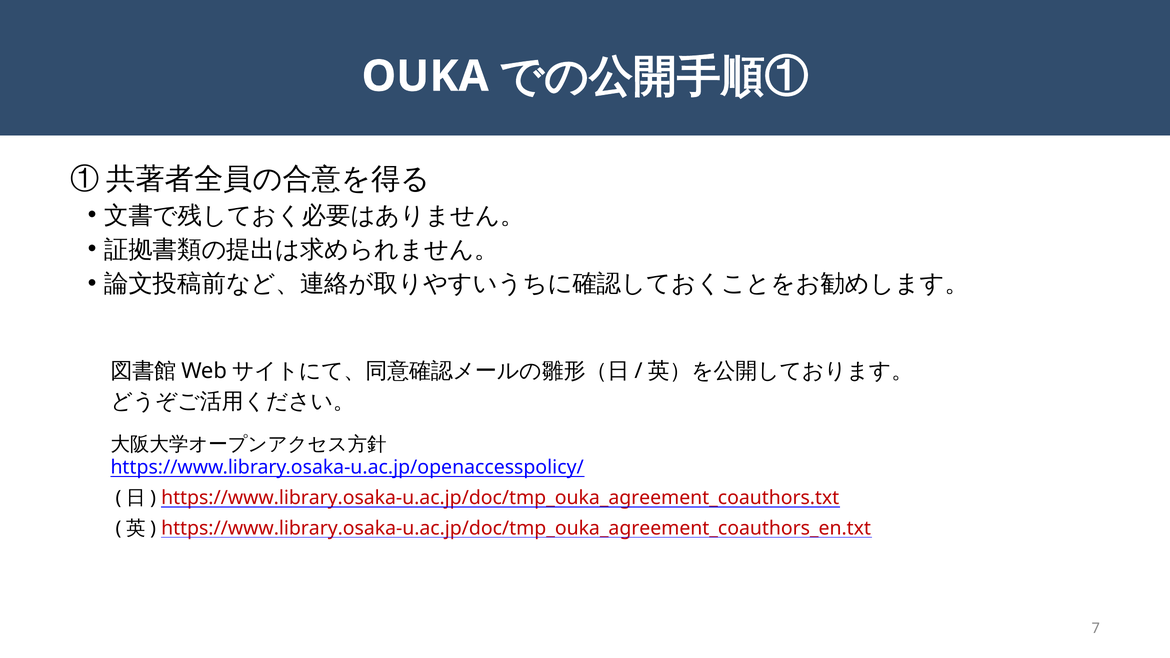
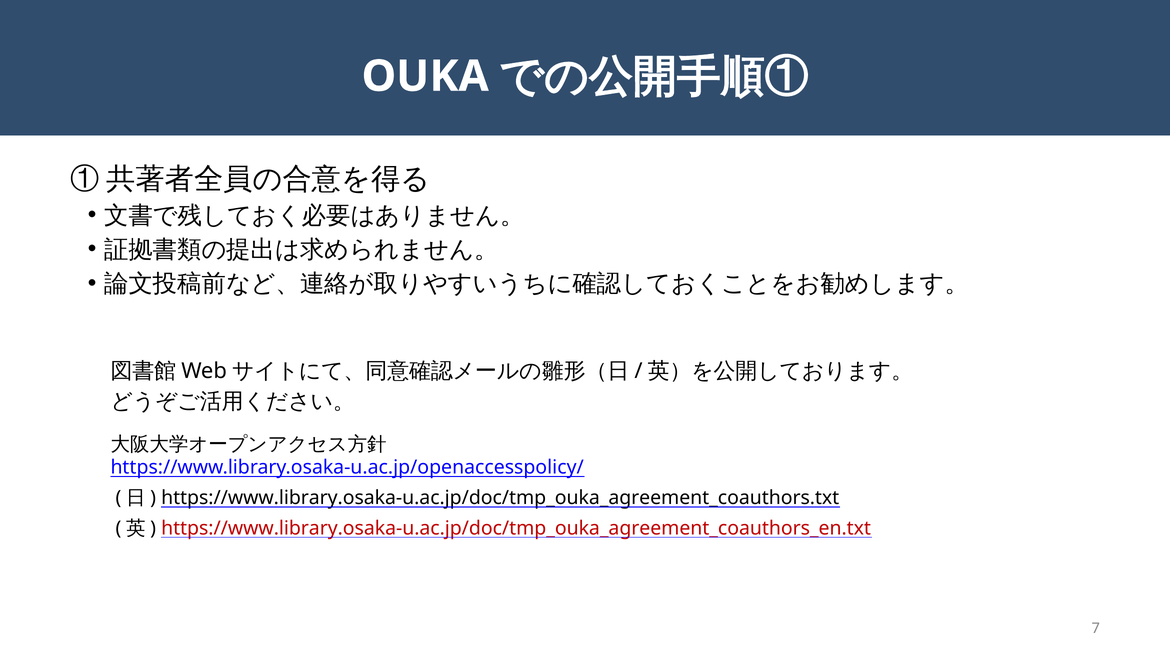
https://www.library.osaka-u.ac.jp/doc/tmp_ouka_agreement_coauthors.txt colour: red -> black
